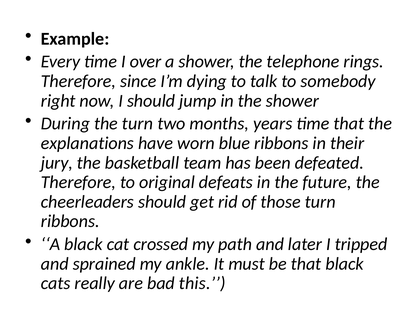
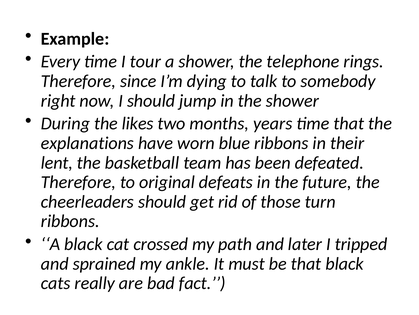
over: over -> tour
the turn: turn -> likes
jury: jury -> lent
this: this -> fact
